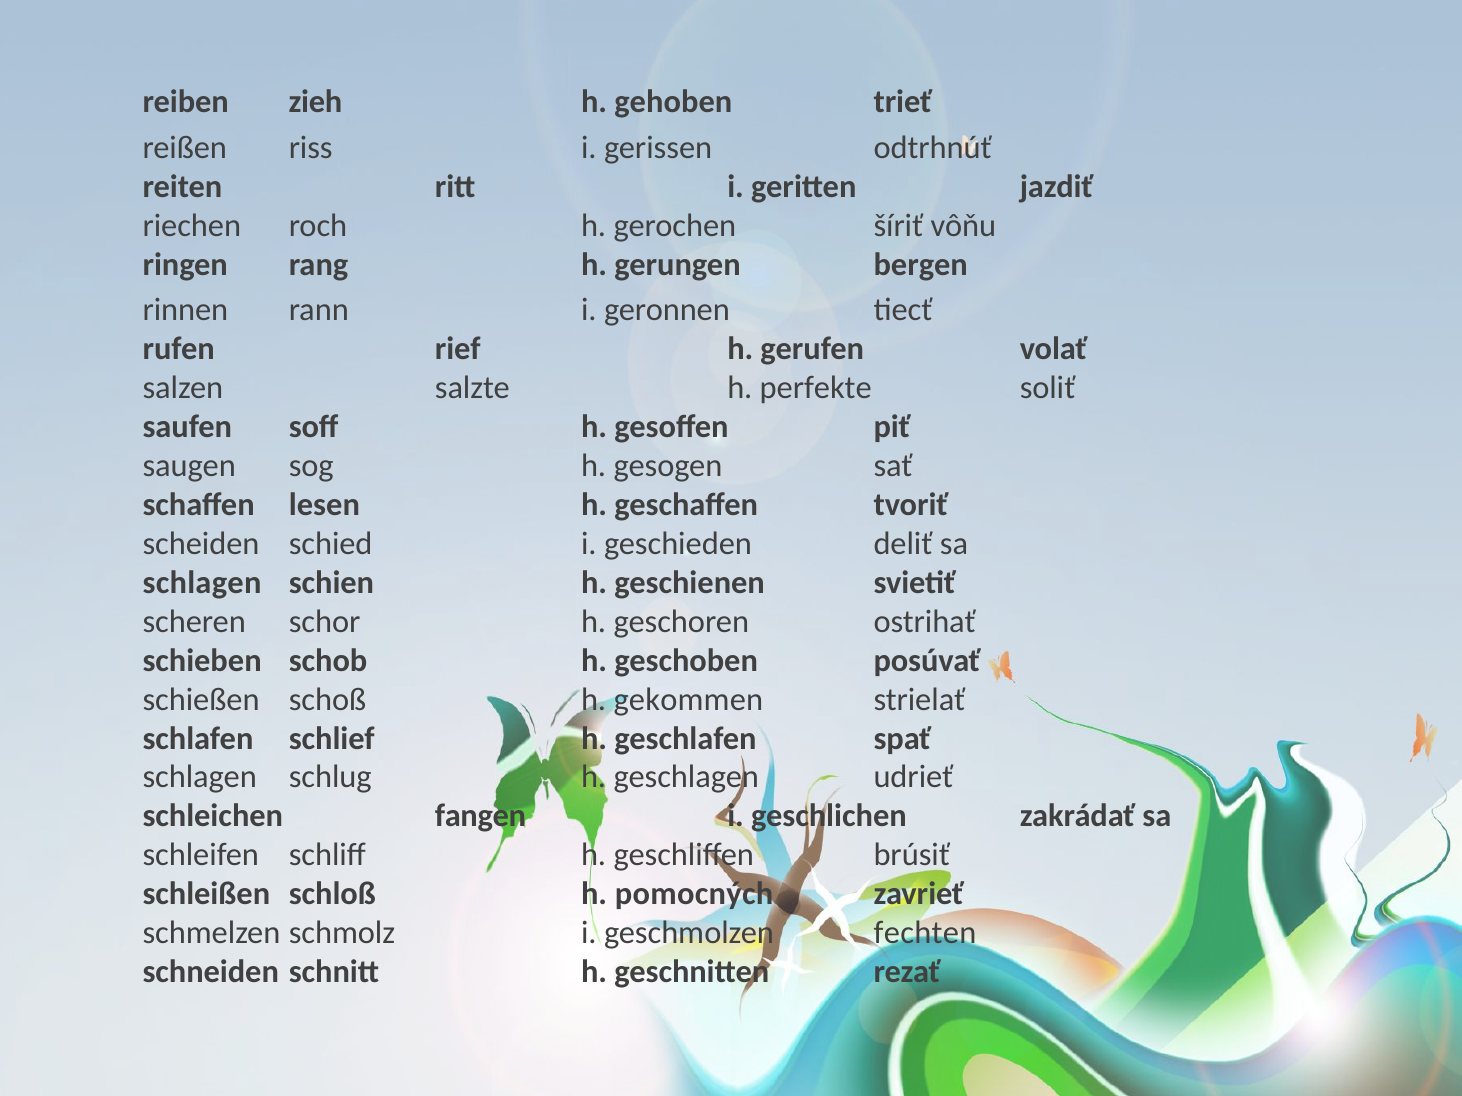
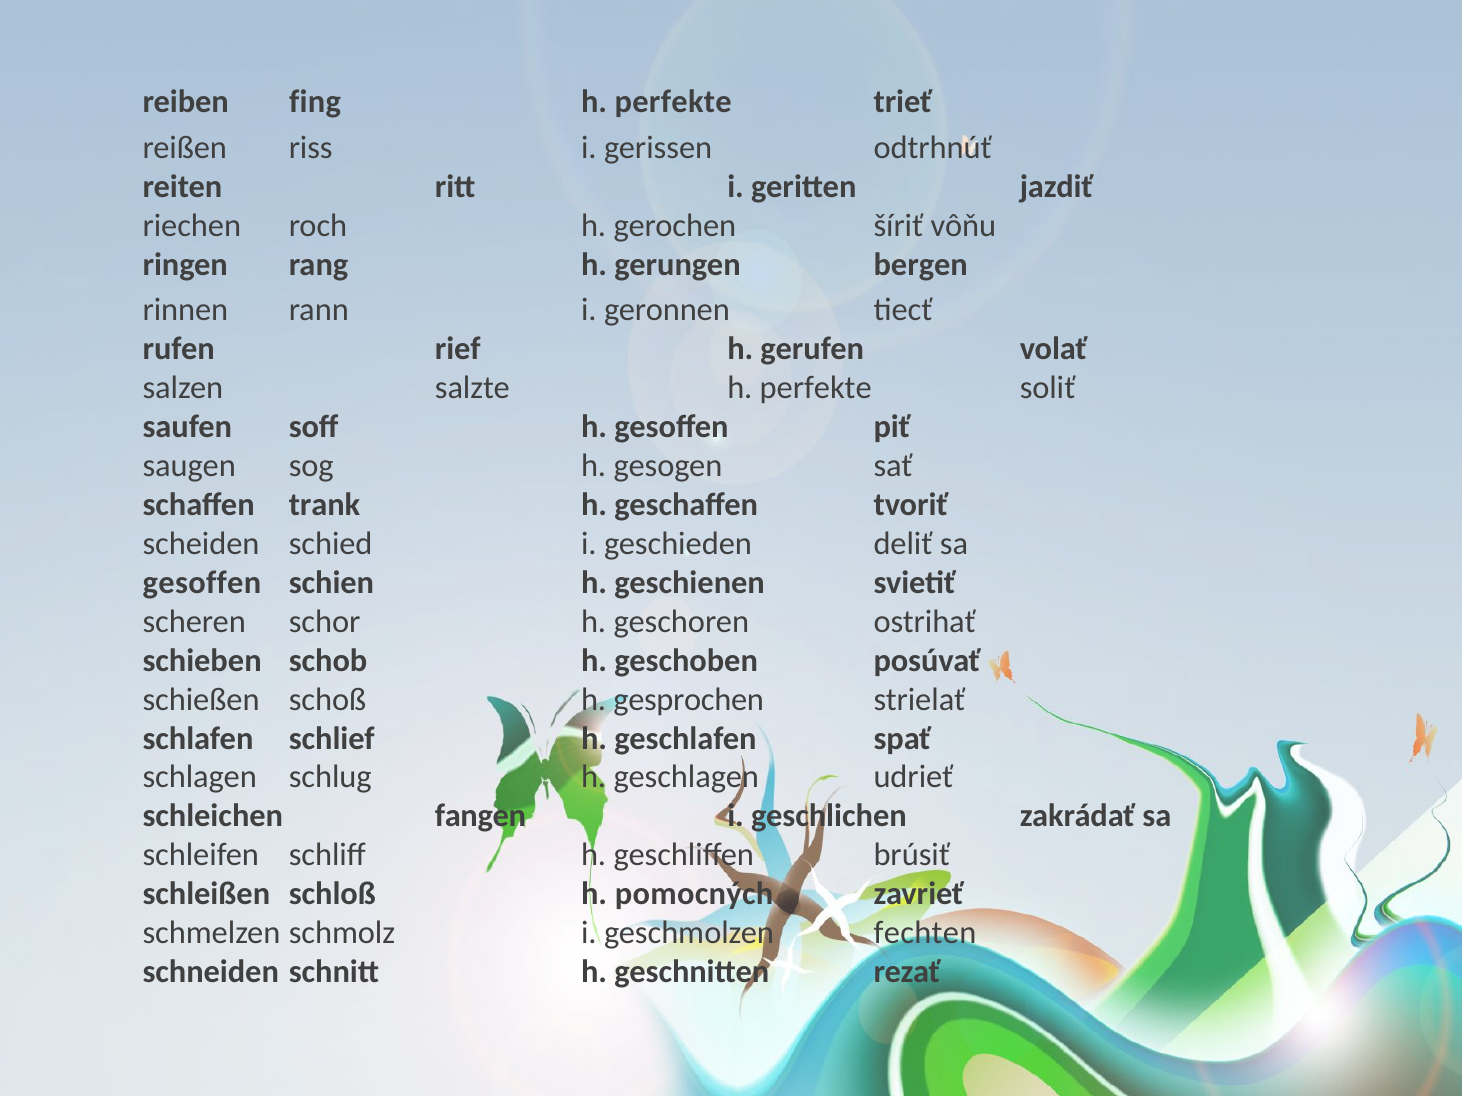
zieh: zieh -> fing
gehoben at (673, 102): gehoben -> perfekte
lesen: lesen -> trank
schlagen at (202, 583): schlagen -> gesoffen
gekommen: gekommen -> gesprochen
